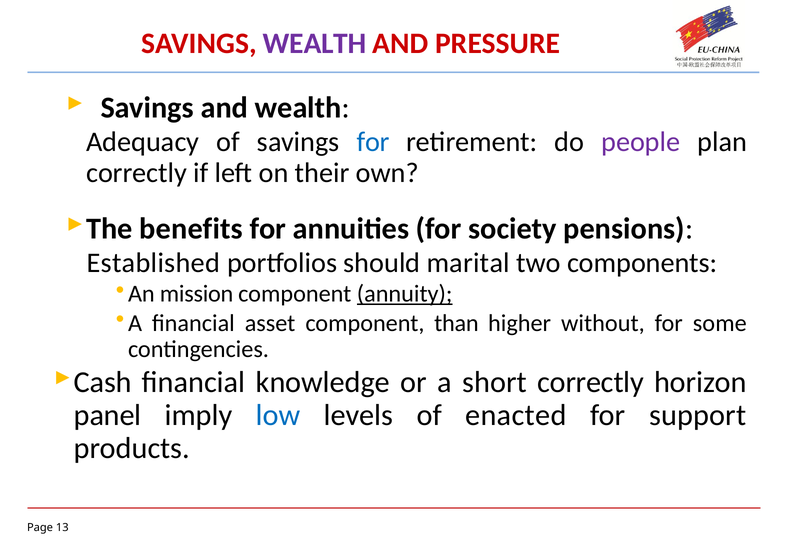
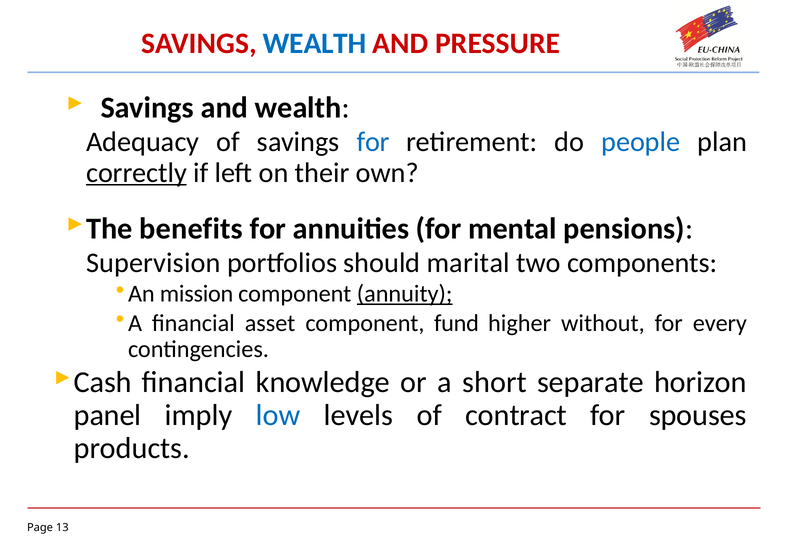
WEALTH at (315, 44) colour: purple -> blue
people colour: purple -> blue
correctly at (137, 173) underline: none -> present
society: society -> mental
Established: Established -> Supervision
than: than -> fund
some: some -> every
short correctly: correctly -> separate
enacted: enacted -> contract
support: support -> spouses
